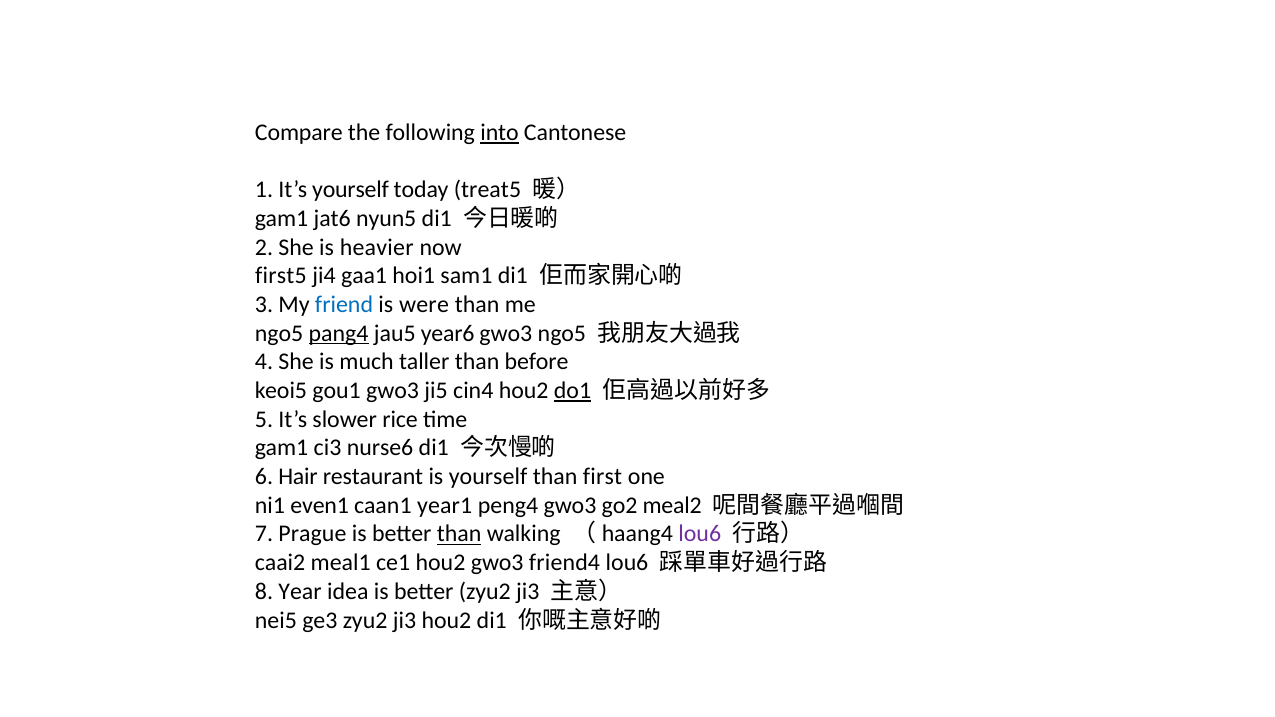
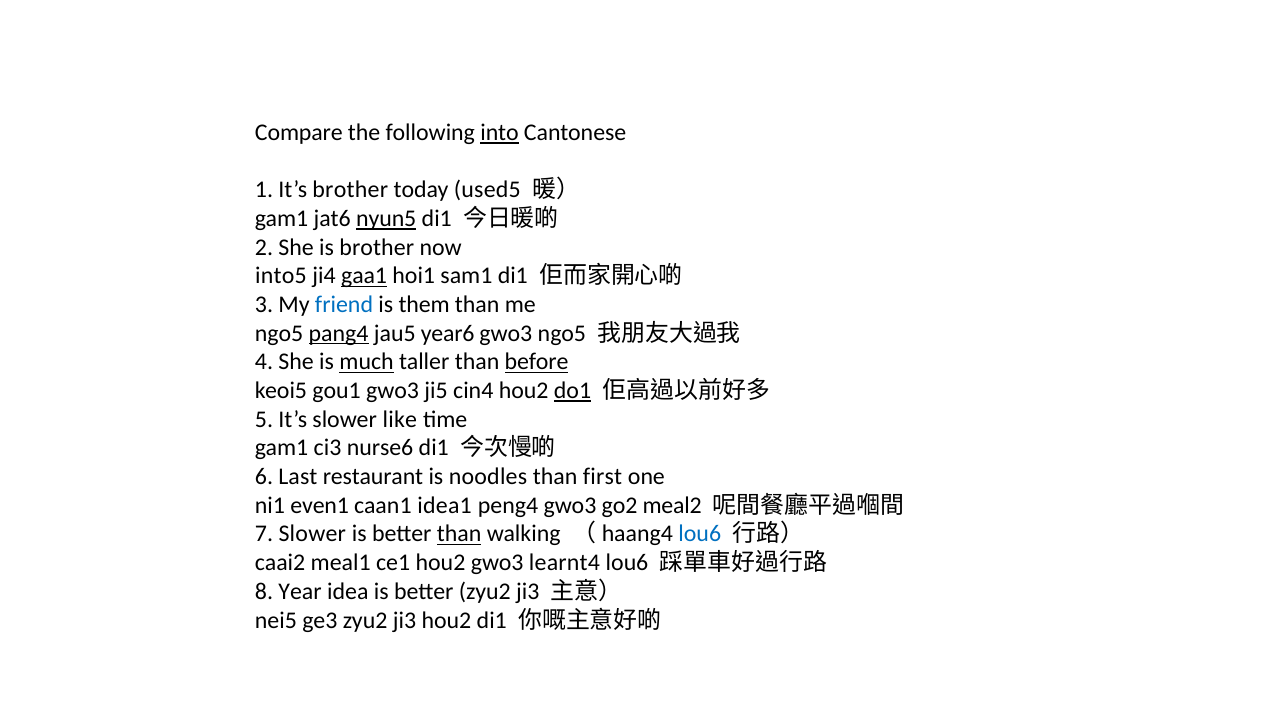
It’s yourself: yourself -> brother
treat5: treat5 -> used5
nyun5 underline: none -> present
is heavier: heavier -> brother
first5: first5 -> into5
gaa1 underline: none -> present
were: were -> them
much underline: none -> present
before underline: none -> present
rice: rice -> like
Hair: Hair -> Last
is yourself: yourself -> noodles
year1: year1 -> idea1
7 Prague: Prague -> Slower
lou6 at (700, 534) colour: purple -> blue
friend4: friend4 -> learnt4
